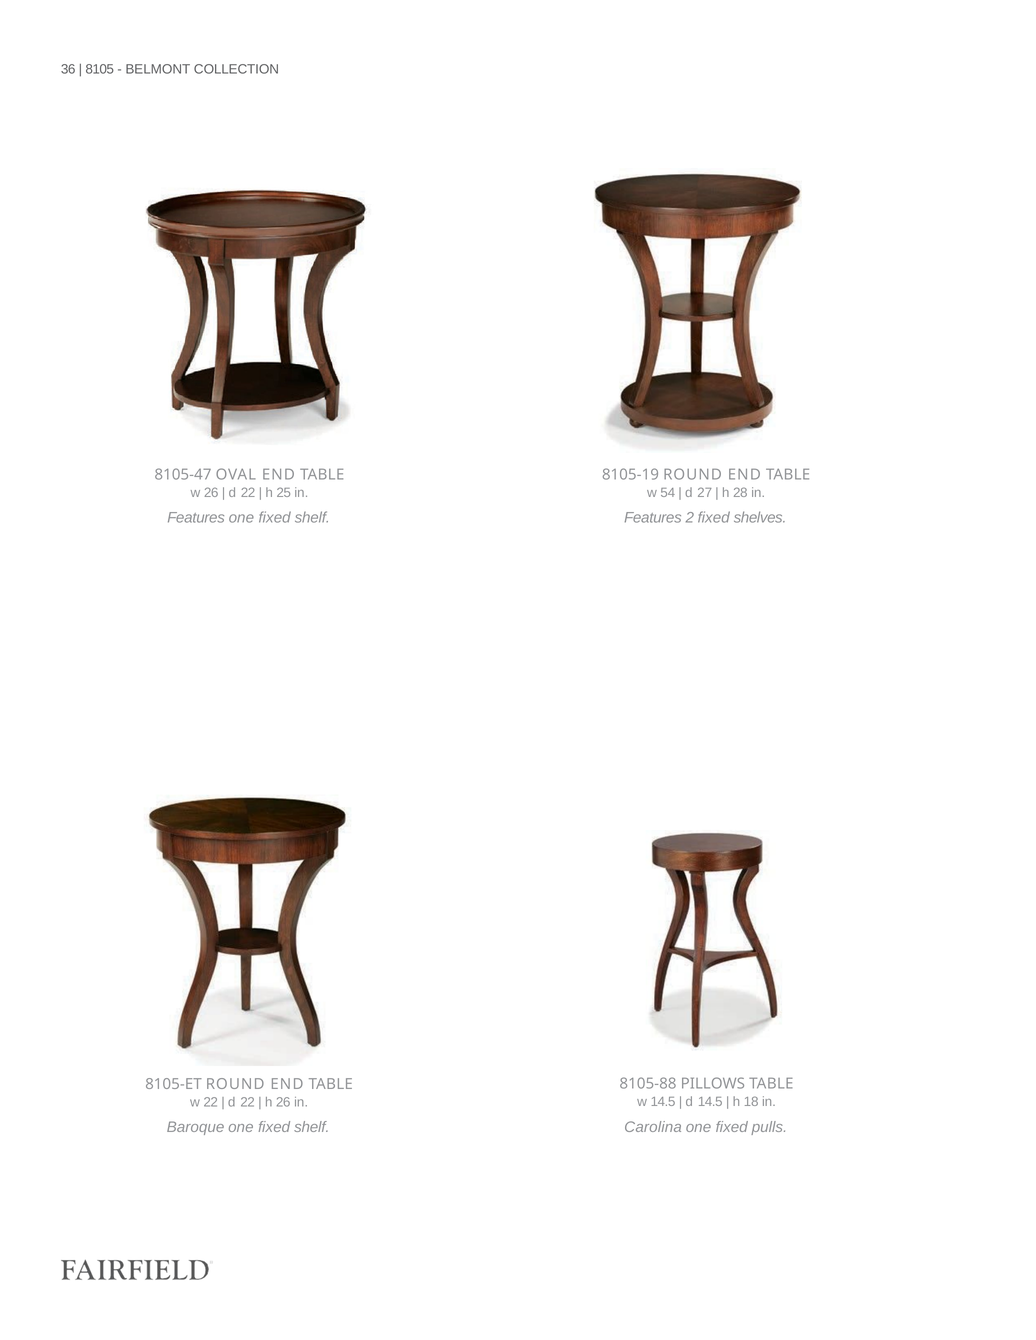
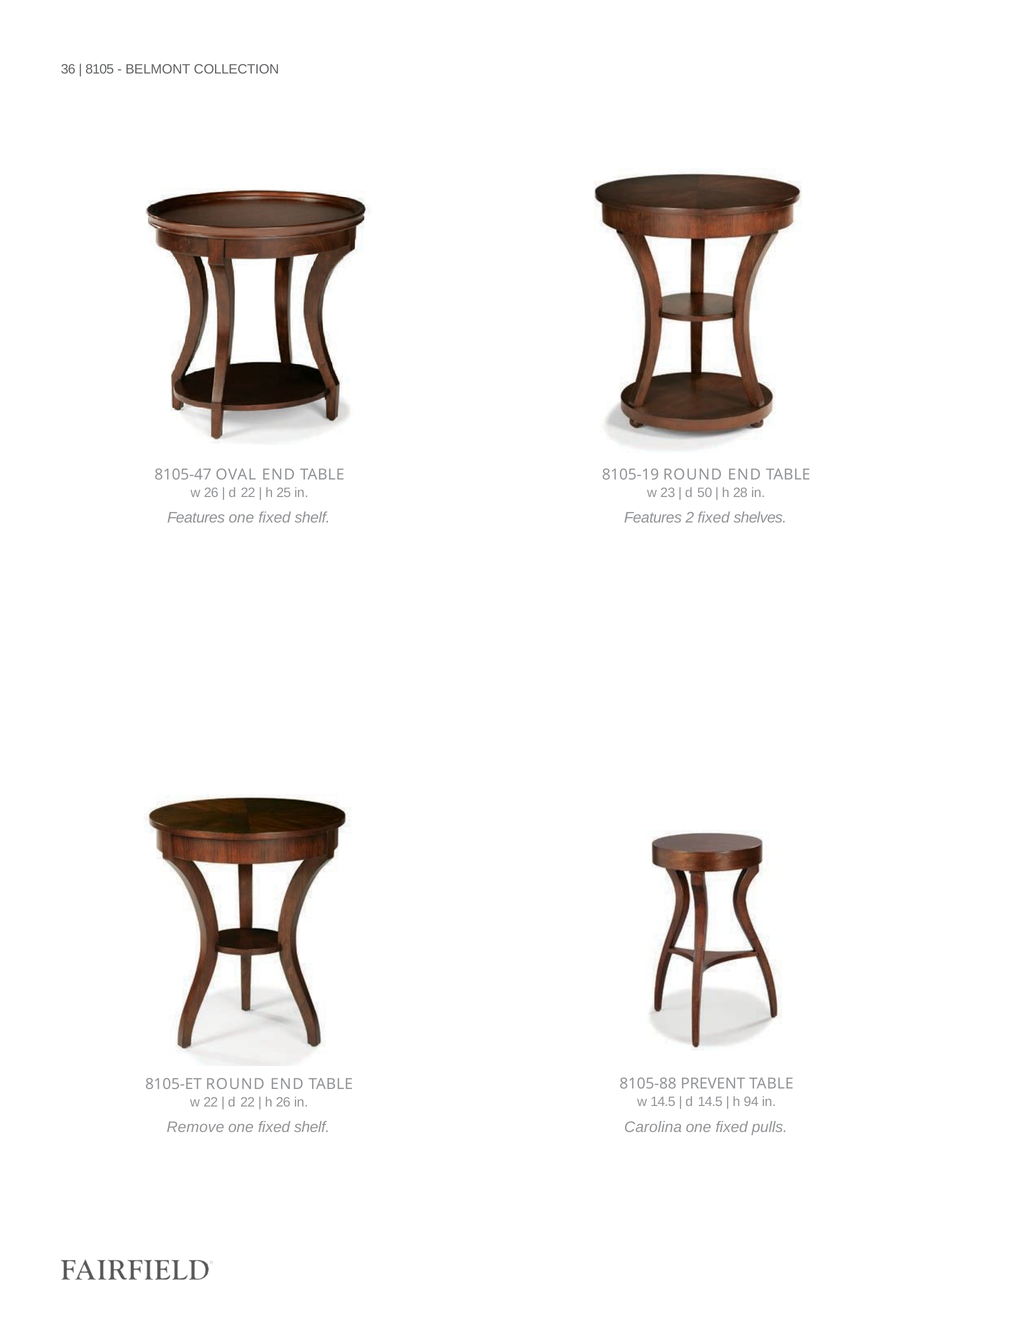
54: 54 -> 23
27: 27 -> 50
PILLOWS: PILLOWS -> PREVENT
18: 18 -> 94
Baroque: Baroque -> Remove
